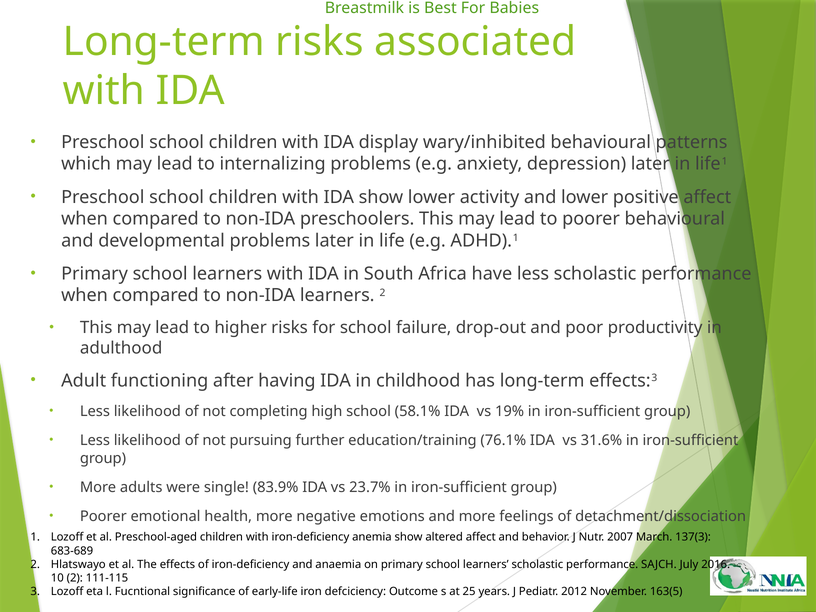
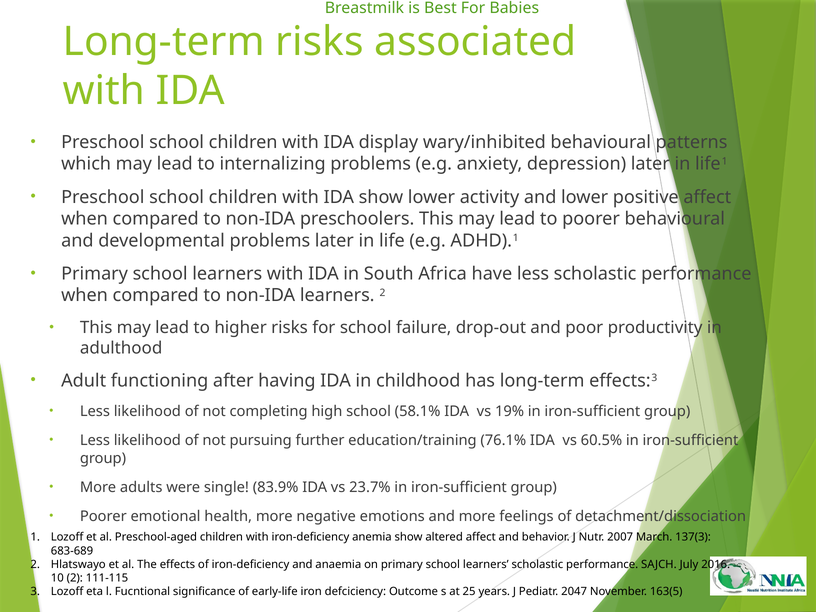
31.6%: 31.6% -> 60.5%
2012: 2012 -> 2047
